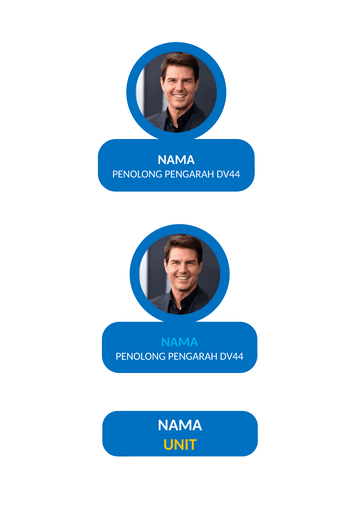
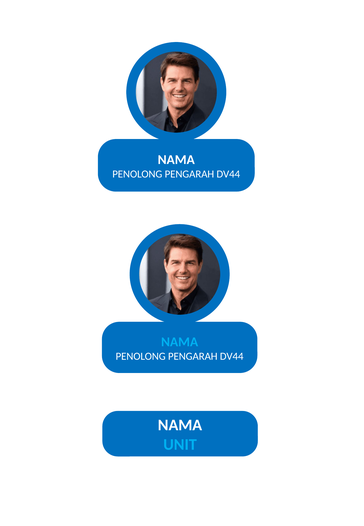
UNIT colour: yellow -> light blue
